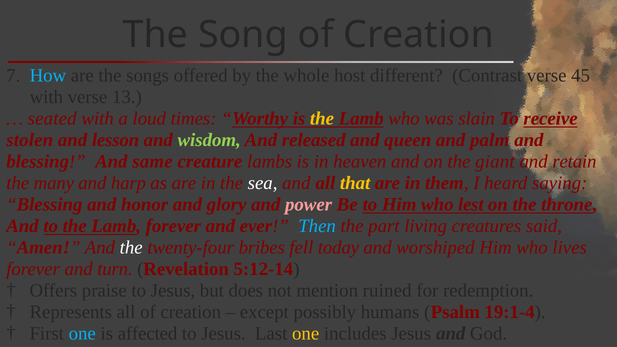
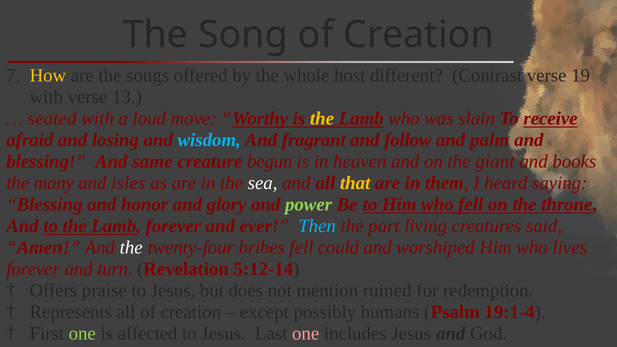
How colour: light blue -> yellow
45: 45 -> 19
times: times -> move
stolen: stolen -> afraid
lesson: lesson -> losing
wisdom colour: light green -> light blue
released: released -> fragrant
queen: queen -> follow
lambs: lambs -> begun
retain: retain -> books
harp: harp -> isles
power colour: pink -> light green
who lest: lest -> fell
today: today -> could
one at (82, 333) colour: light blue -> light green
one at (306, 333) colour: yellow -> pink
